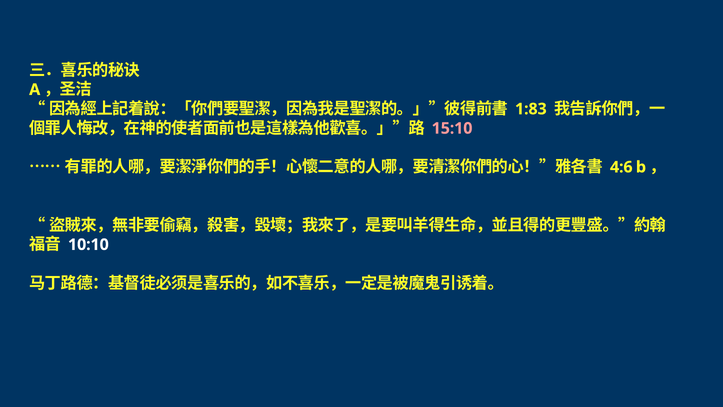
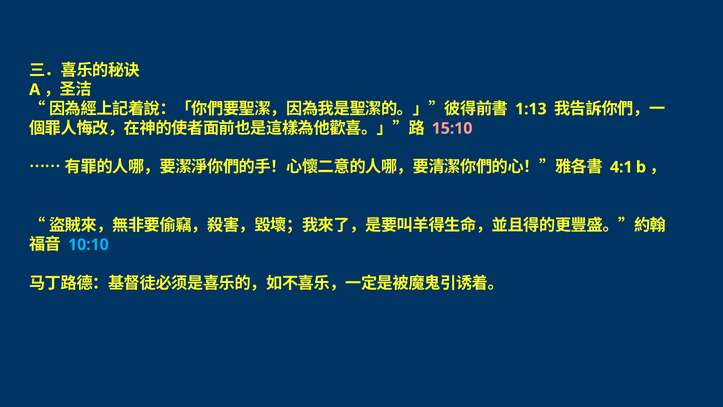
1:83: 1:83 -> 1:13
4:6: 4:6 -> 4:1
10:10 colour: white -> light blue
